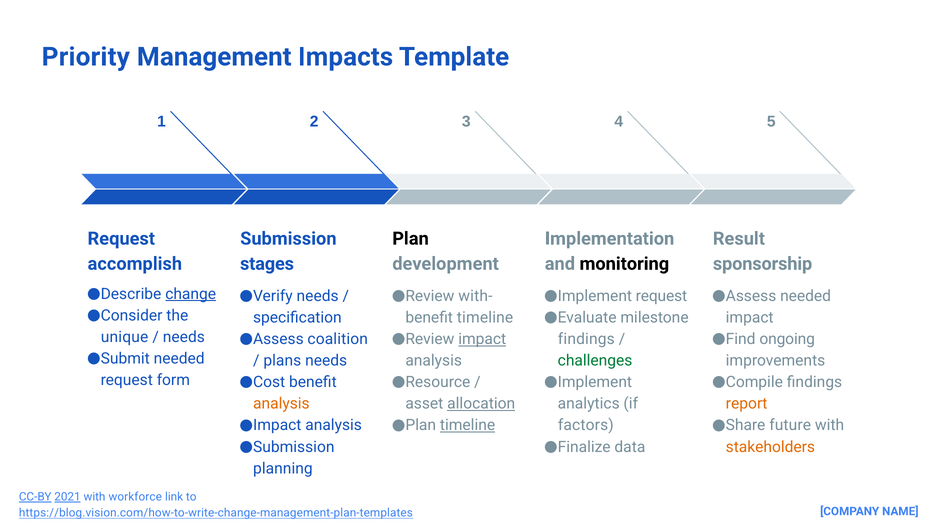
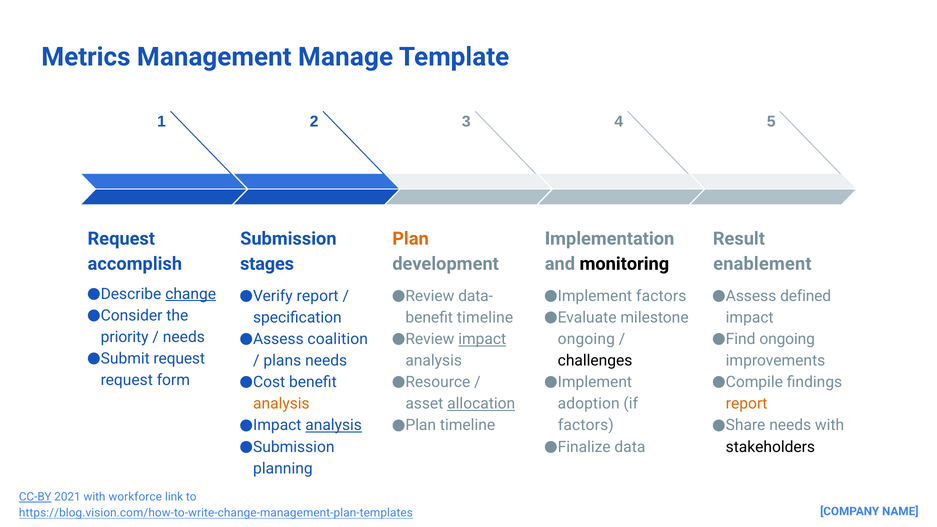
Priority: Priority -> Metrics
Impacts: Impacts -> Manage
Plan colour: black -> orange
sponsorship: sponsorship -> enablement
needs at (318, 296): needs -> report
with-: with- -> data-
request at (661, 296): request -> factors
needed at (806, 296): needed -> defined
unique: unique -> priority
findings at (586, 339): findings -> ongoing
needed at (179, 359): needed -> request
challenges colour: green -> black
analytics: analytics -> adoption
analysis at (334, 425) underline: none -> present
timeline at (468, 425) underline: present -> none
future at (790, 425): future -> needs
stakeholders colour: orange -> black
2021 underline: present -> none
